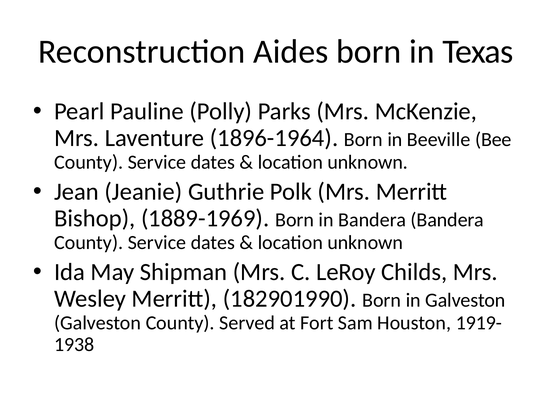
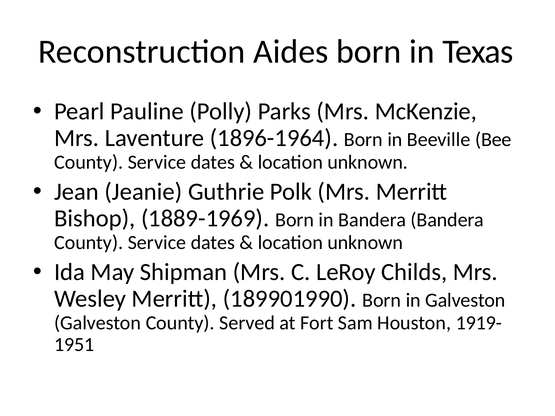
182901990: 182901990 -> 189901990
1938: 1938 -> 1951
